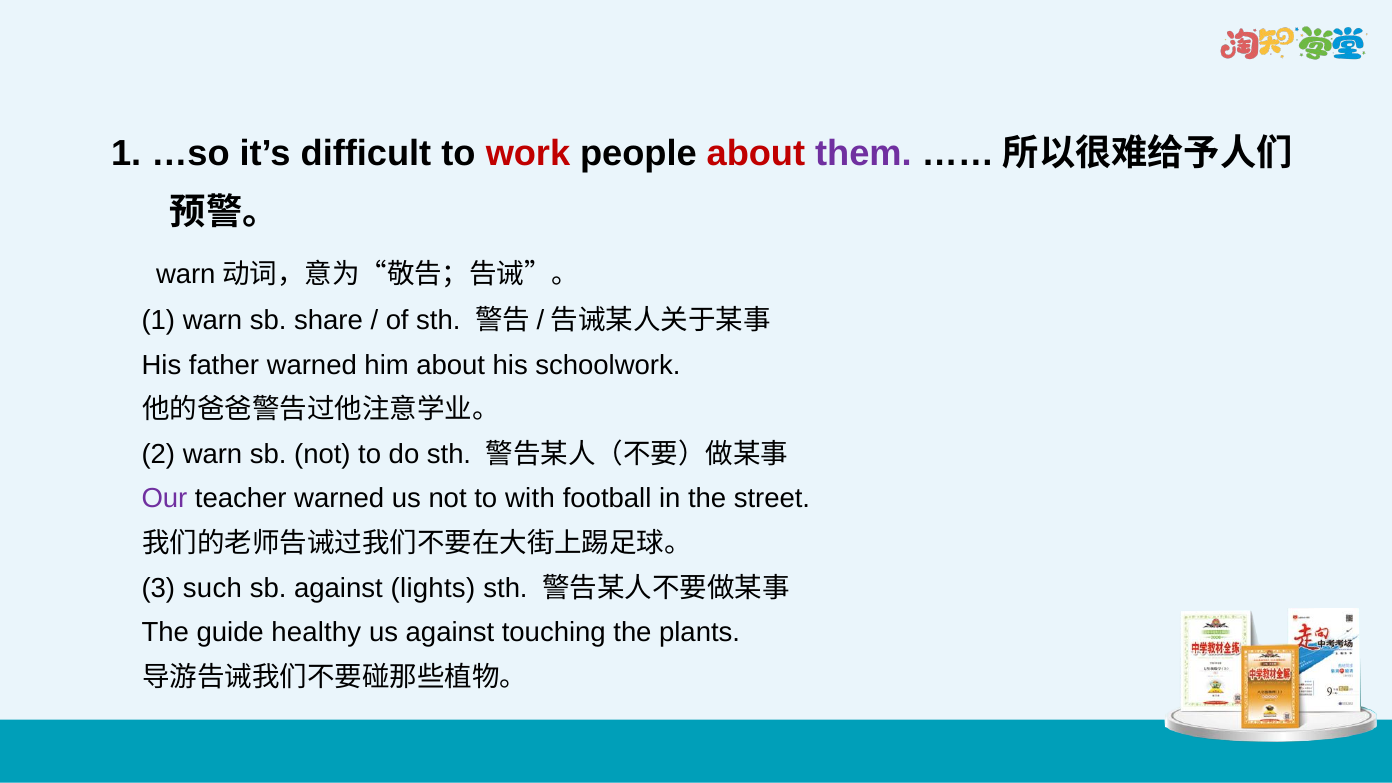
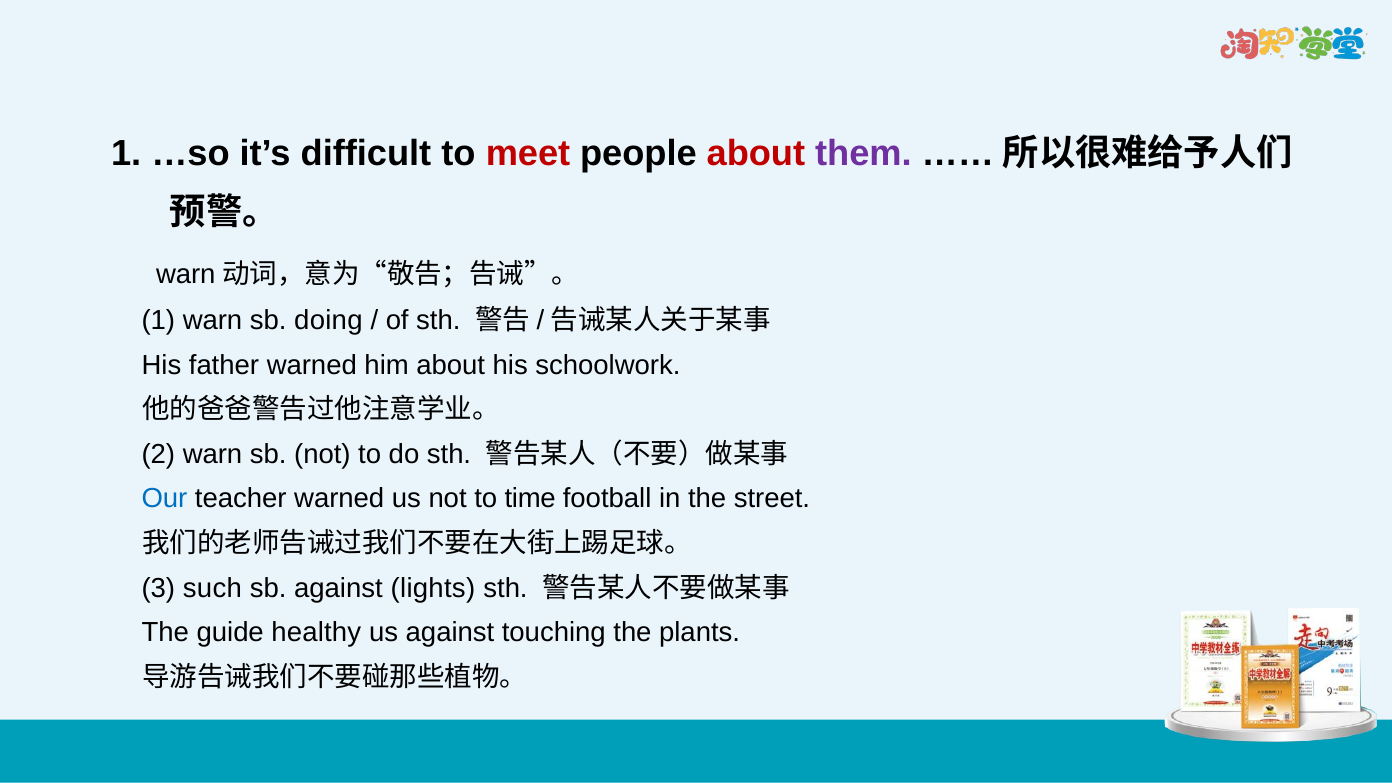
work: work -> meet
share: share -> doing
Our colour: purple -> blue
with: with -> time
